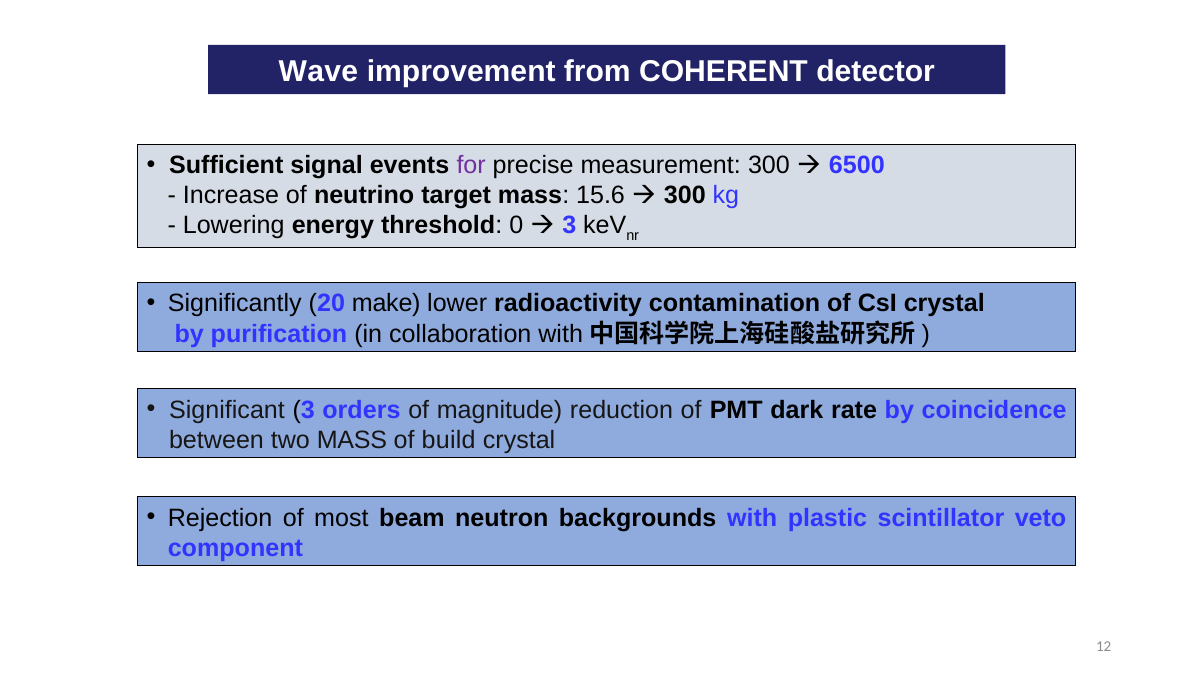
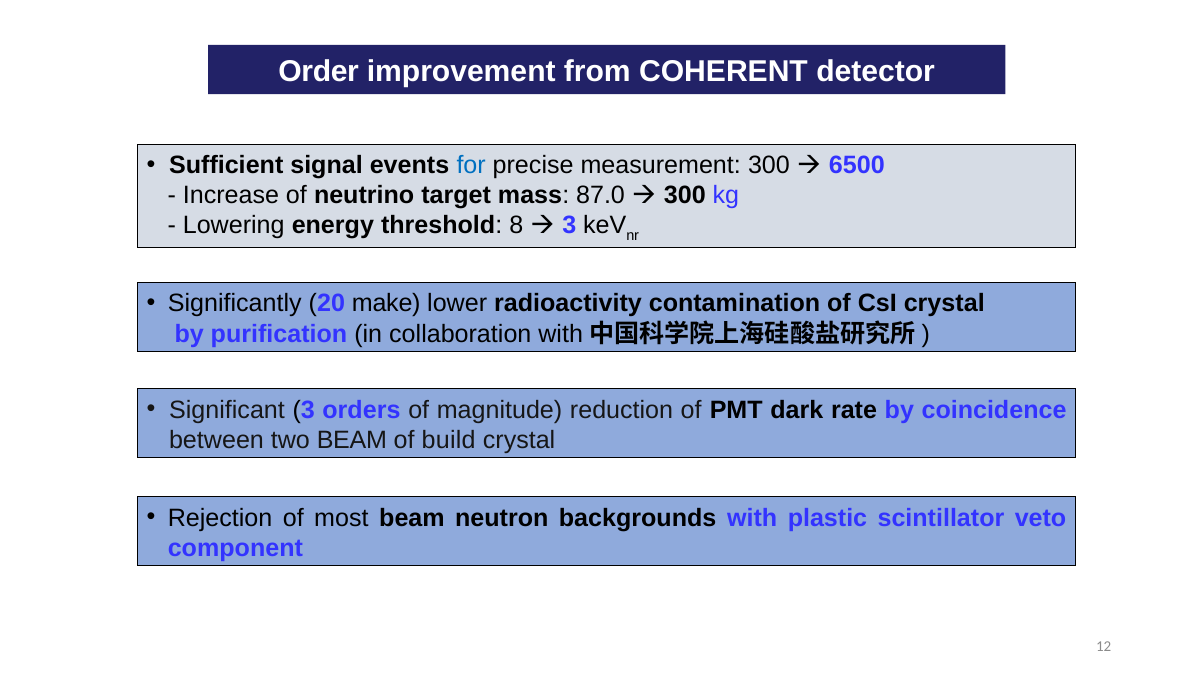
Wave: Wave -> Order
for colour: purple -> blue
15.6: 15.6 -> 87.0
0: 0 -> 8
two MASS: MASS -> BEAM
